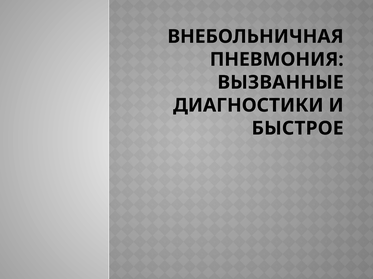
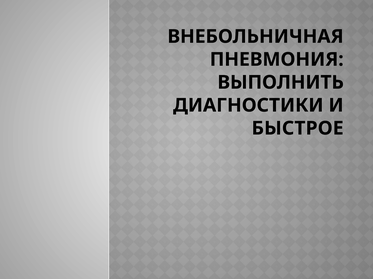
ВЫЗВАННЫЕ: ВЫЗВАННЫЕ -> ВЫПОЛНИТЬ
